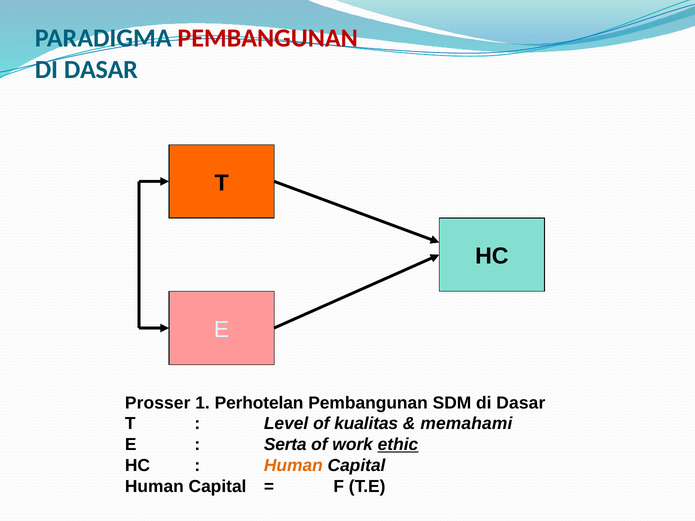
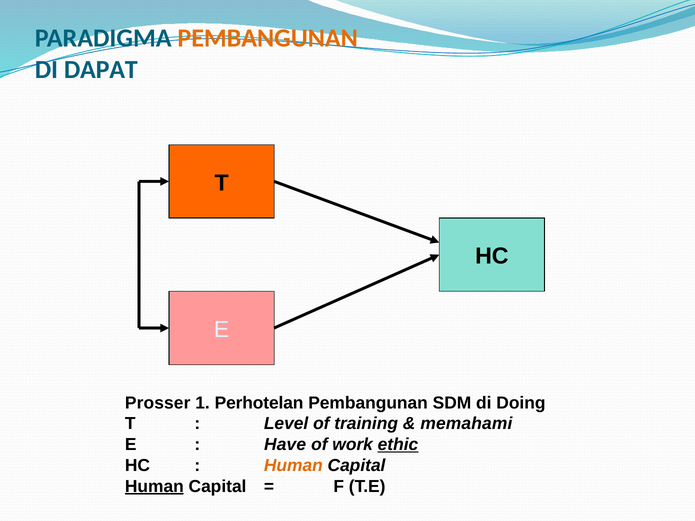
PEMBANGUNAN at (268, 38) colour: red -> orange
DASAR at (101, 70): DASAR -> DAPAT
SDM di Dasar: Dasar -> Doing
kualitas: kualitas -> training
Serta: Serta -> Have
Human at (154, 487) underline: none -> present
